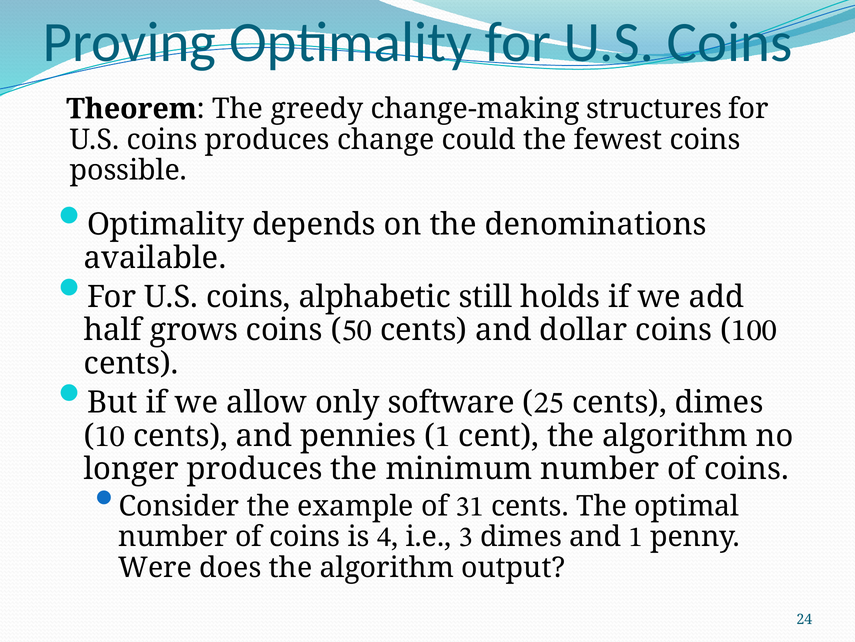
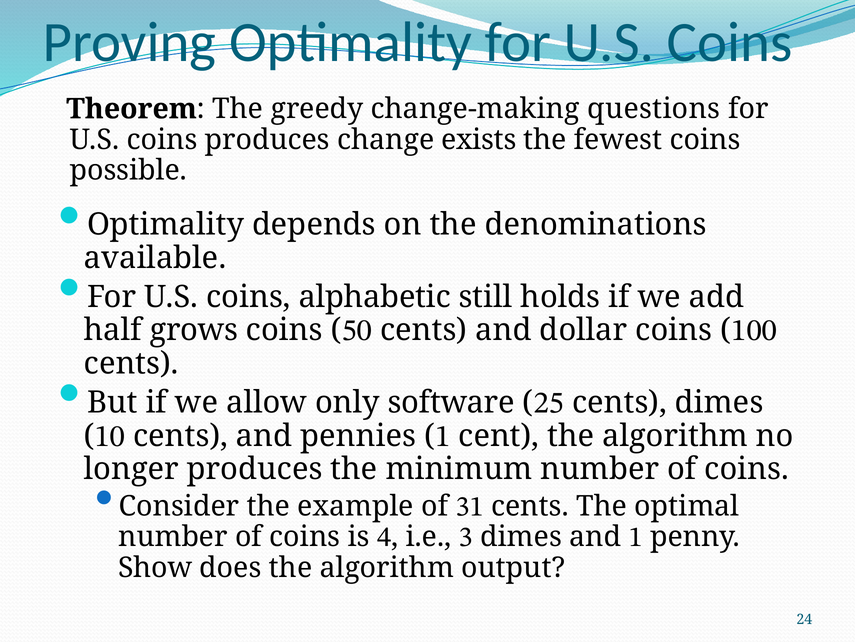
structures: structures -> questions
could: could -> exists
Were: Were -> Show
